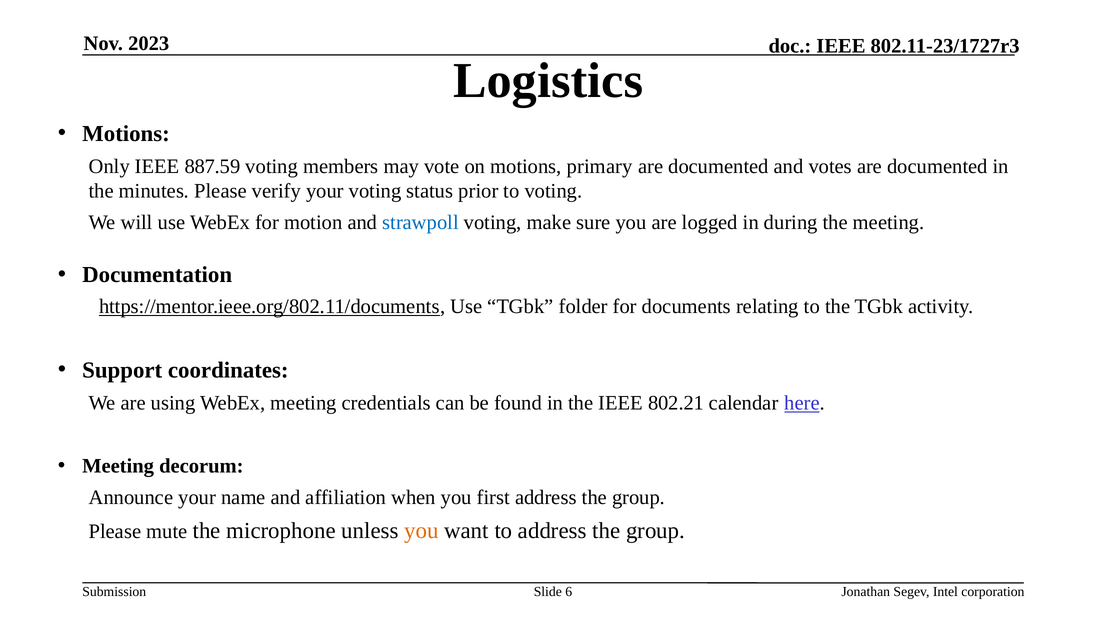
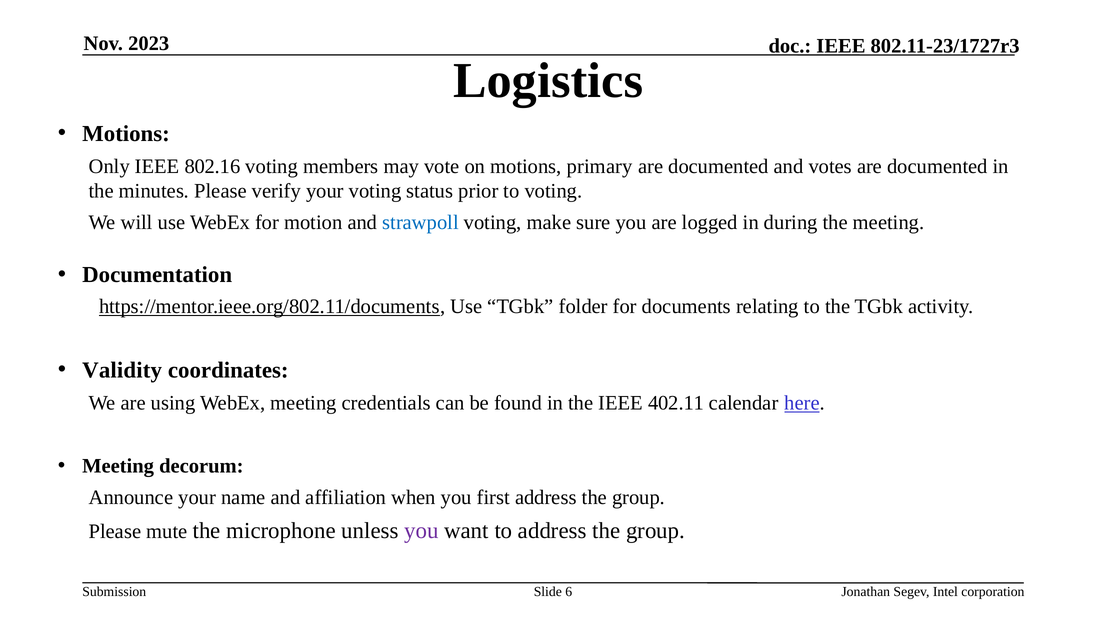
887.59: 887.59 -> 802.16
Support: Support -> Validity
802.21: 802.21 -> 402.11
you at (421, 531) colour: orange -> purple
